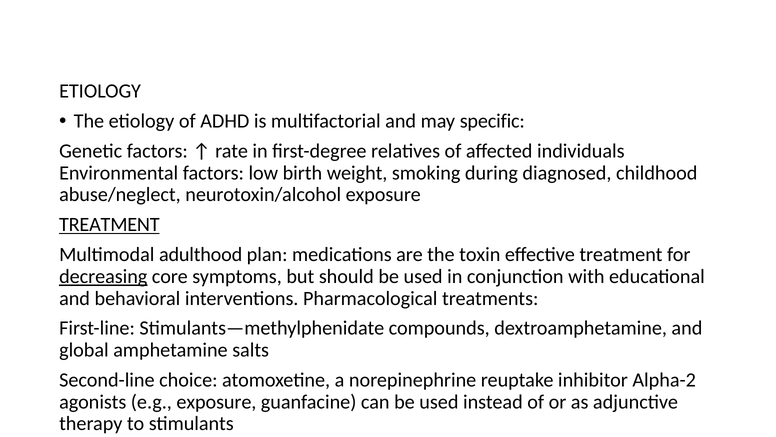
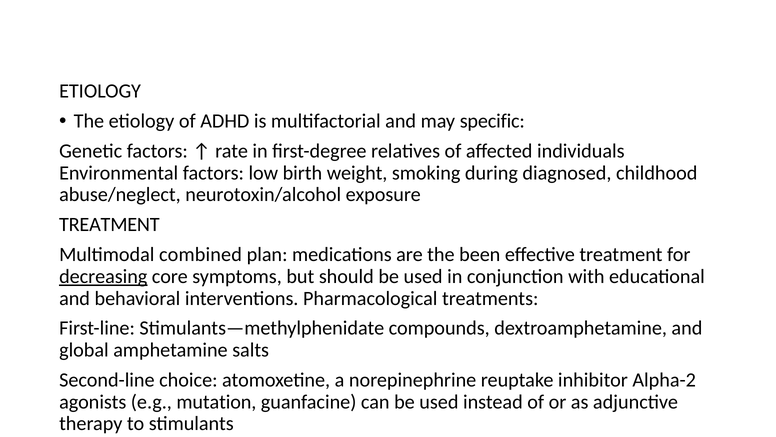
TREATMENT at (109, 224) underline: present -> none
adulthood: adulthood -> combined
toxin: toxin -> been
e.g exposure: exposure -> mutation
